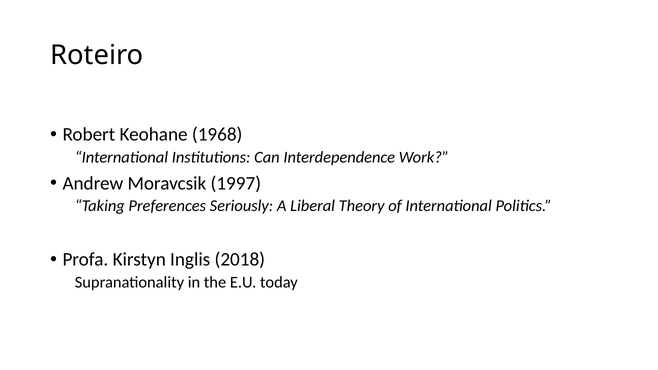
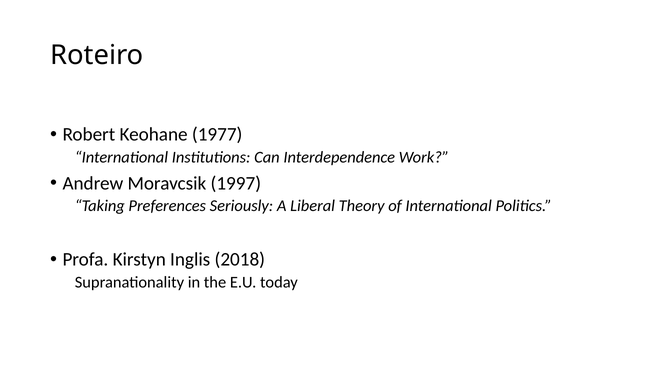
1968: 1968 -> 1977
